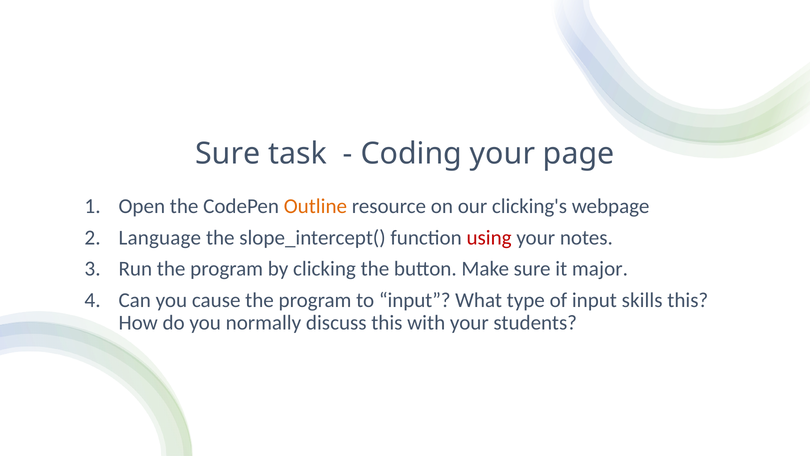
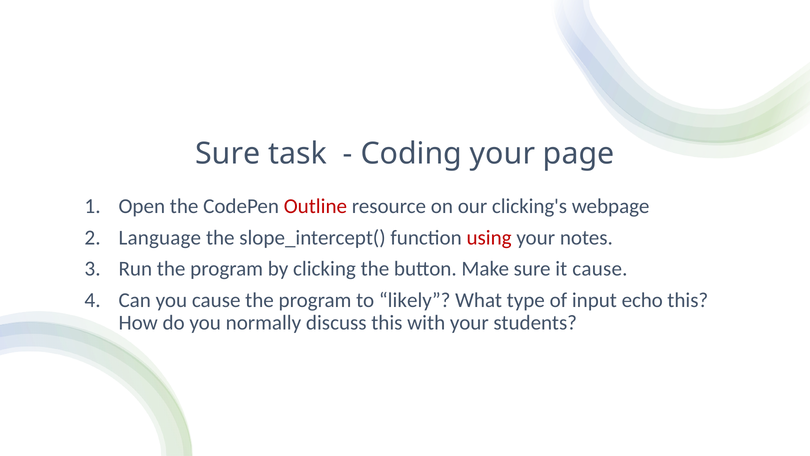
Outline colour: orange -> red
it major: major -> cause
to input: input -> likely
skills: skills -> echo
